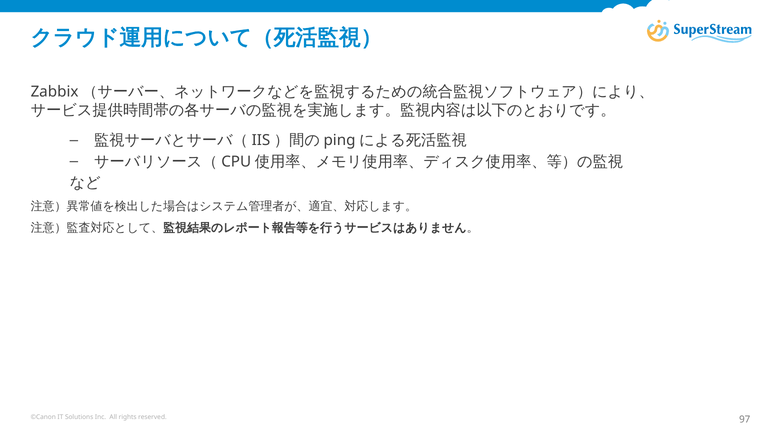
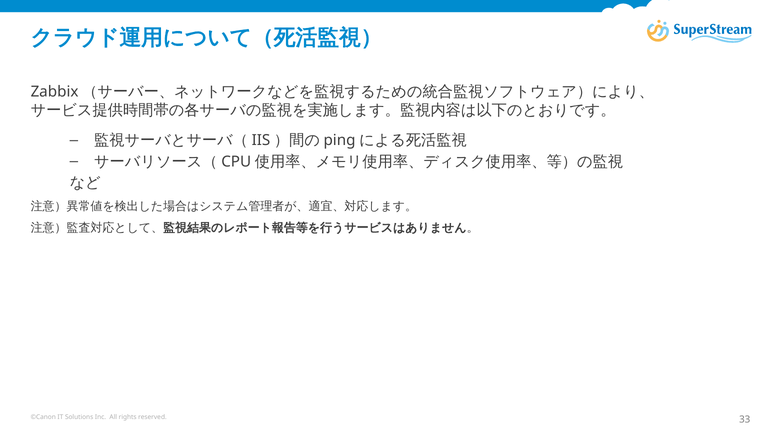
97: 97 -> 33
